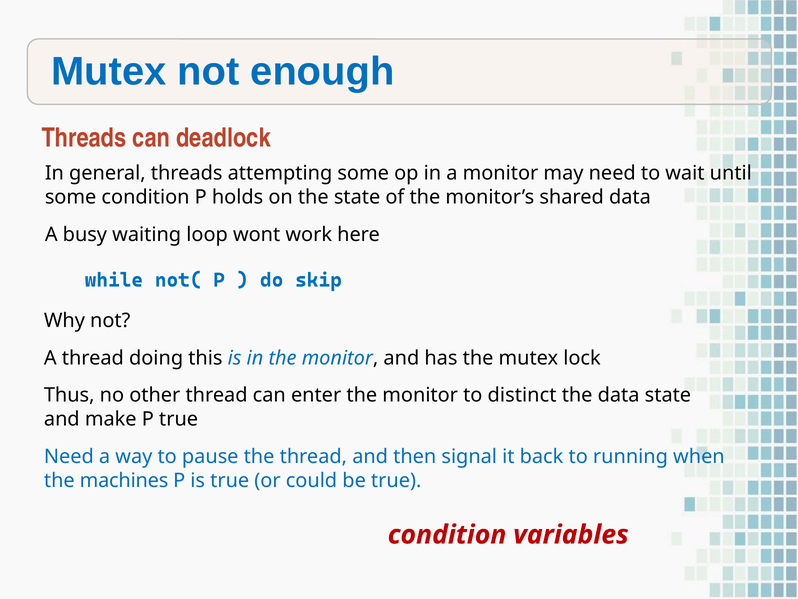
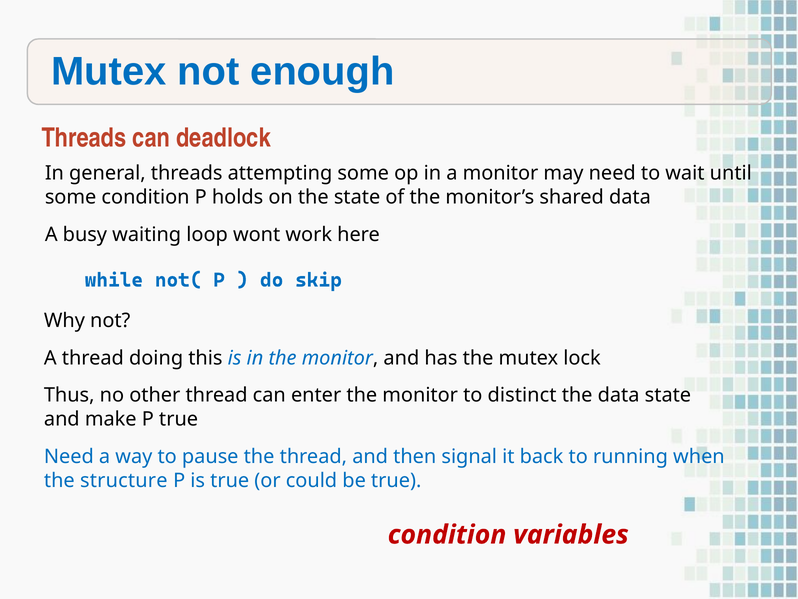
machines: machines -> structure
